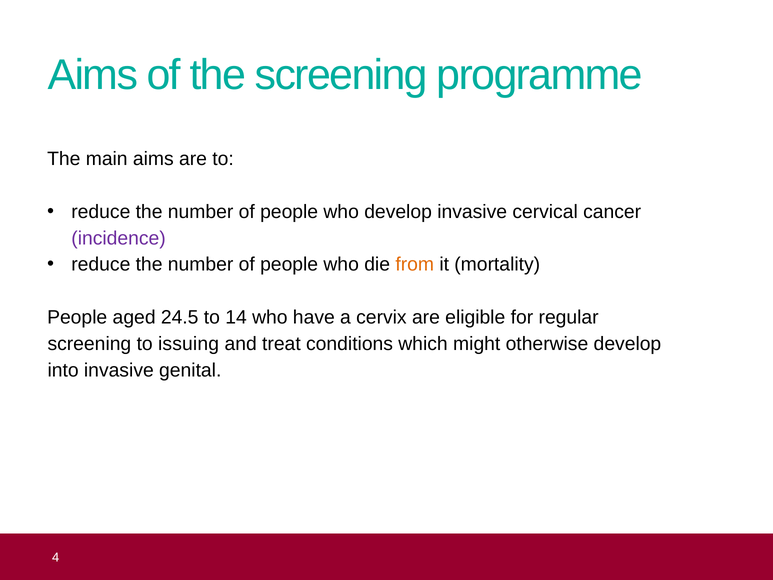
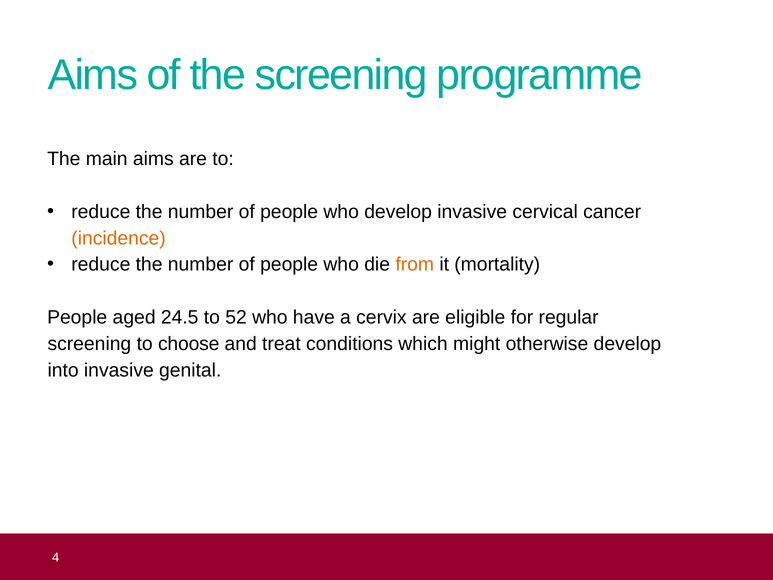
incidence colour: purple -> orange
14: 14 -> 52
issuing: issuing -> choose
